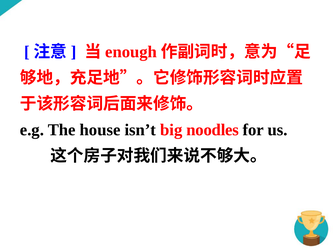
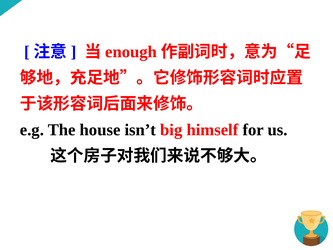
noodles: noodles -> himself
